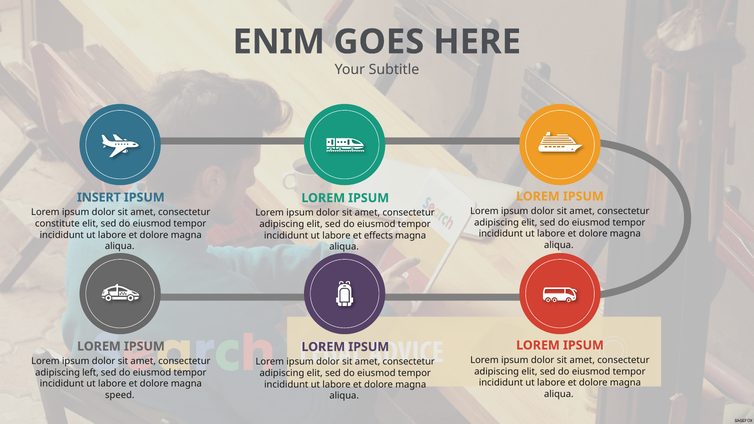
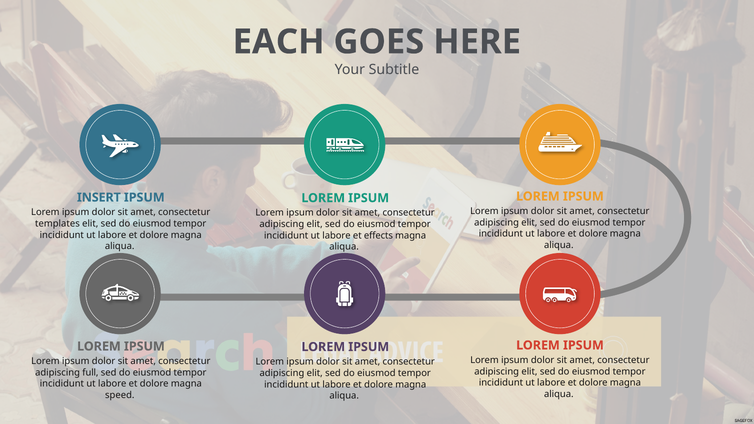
ENIM: ENIM -> EACH
constitute: constitute -> templates
left: left -> full
